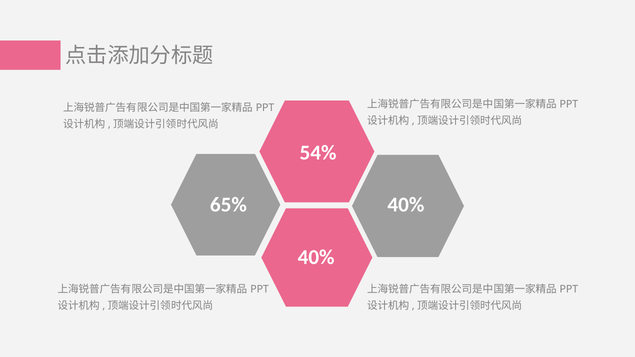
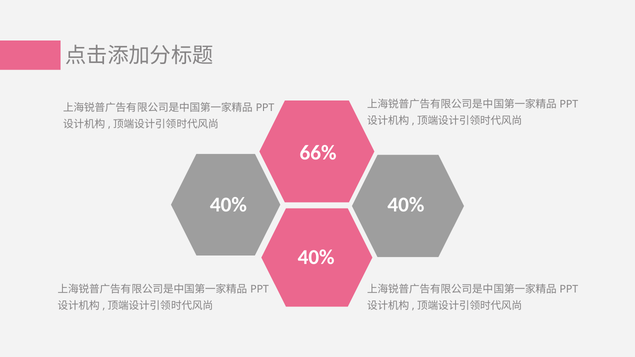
54%: 54% -> 66%
65% at (228, 205): 65% -> 40%
